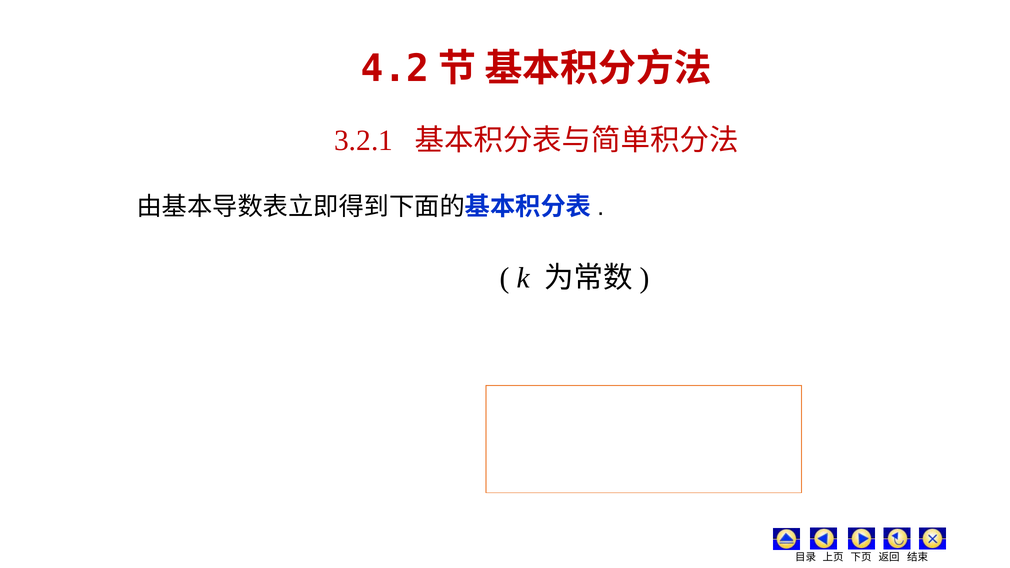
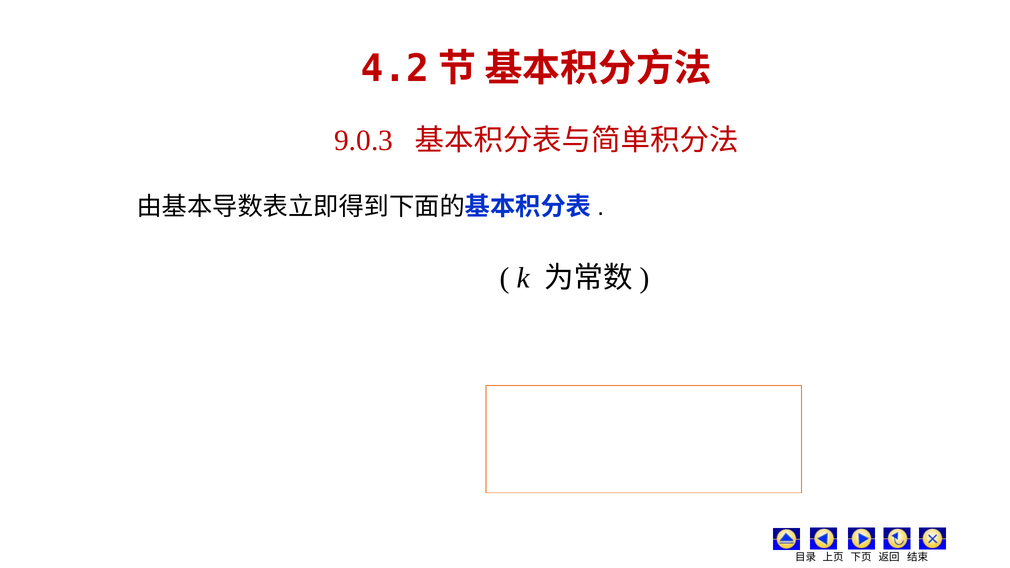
3.2.1: 3.2.1 -> 9.0.3
